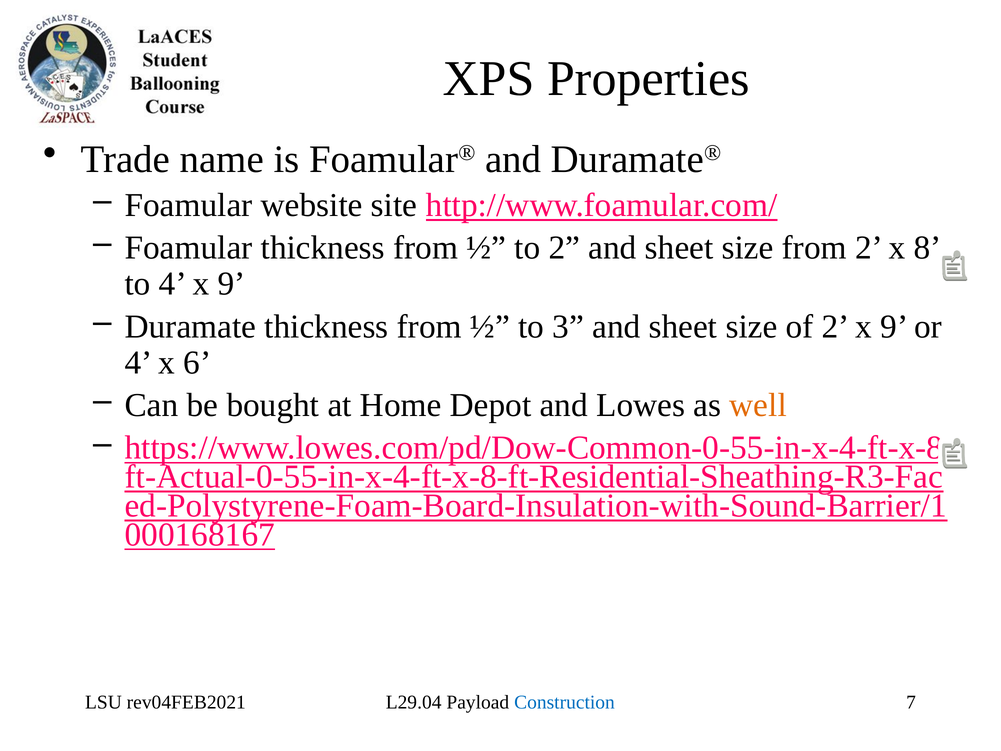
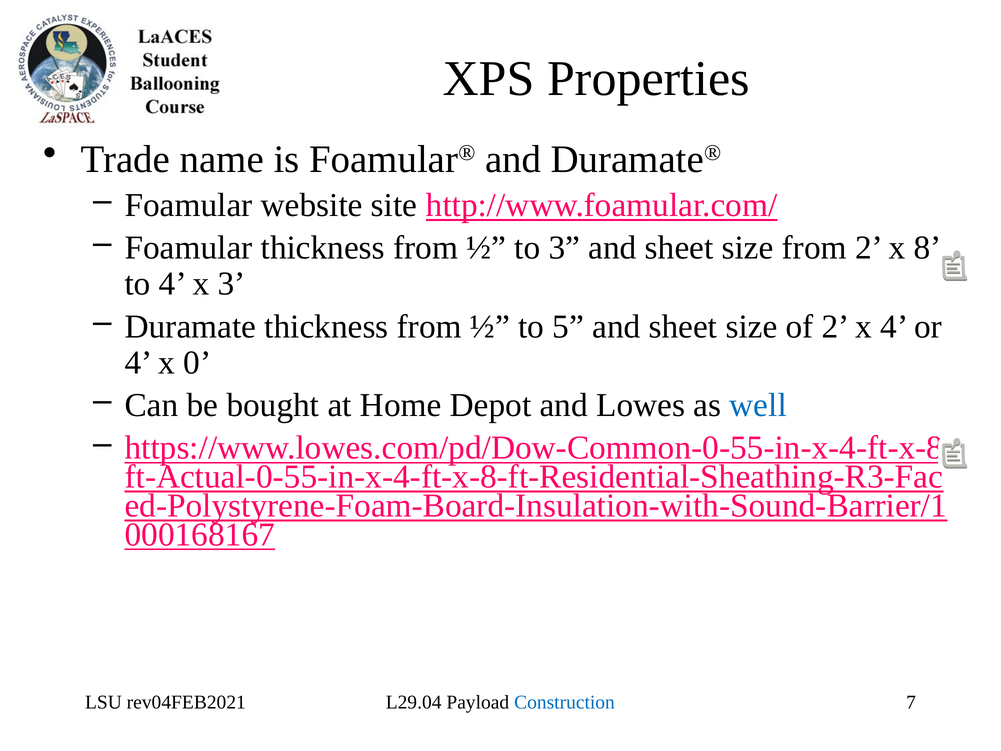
to 2: 2 -> 3
4 x 9: 9 -> 3
3: 3 -> 5
2 x 9: 9 -> 4
6: 6 -> 0
well colour: orange -> blue
